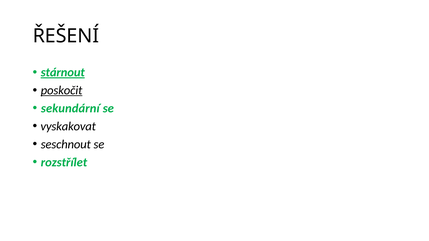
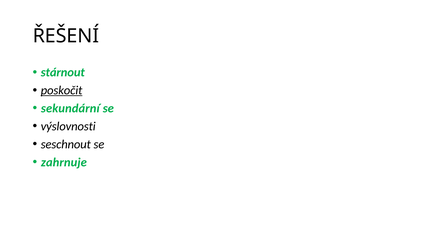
stárnout underline: present -> none
vyskakovat: vyskakovat -> výslovnosti
rozstřílet: rozstřílet -> zahrnuje
